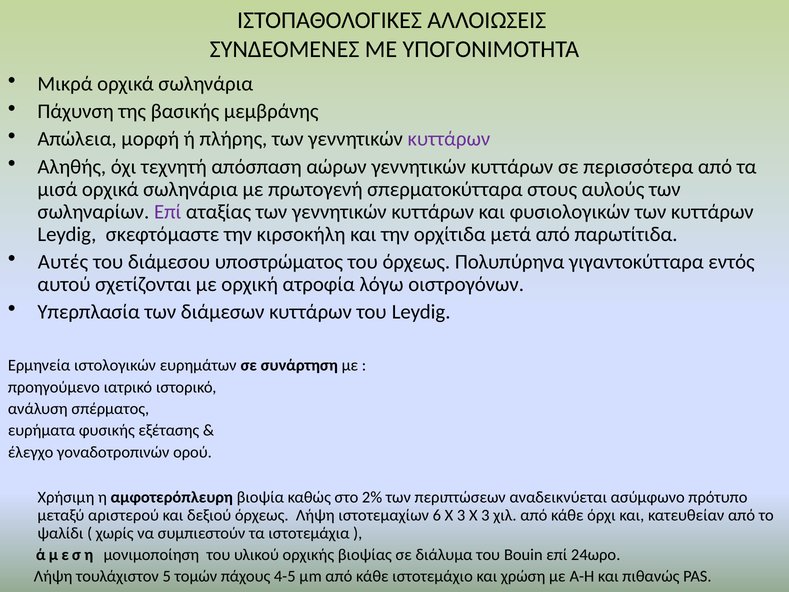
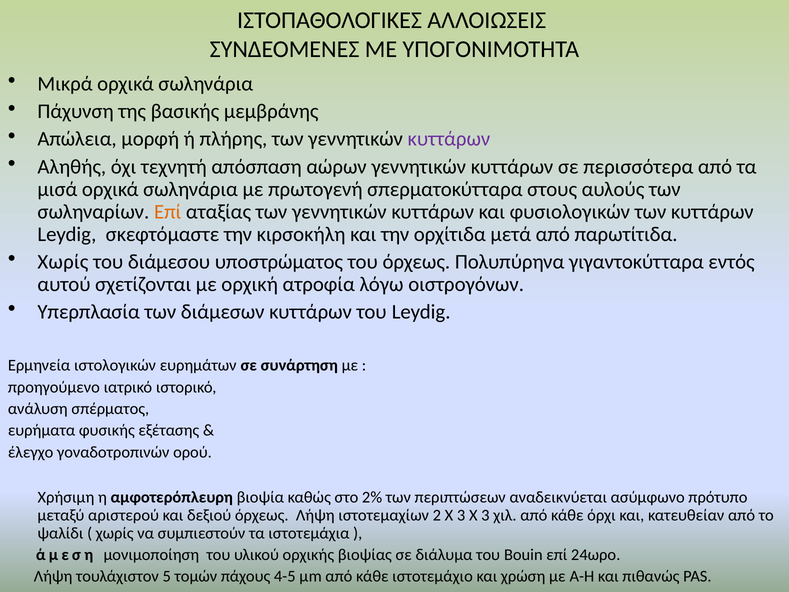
Επί at (168, 212) colour: purple -> orange
Αυτές at (63, 262): Αυτές -> Χωρίς
6: 6 -> 2
